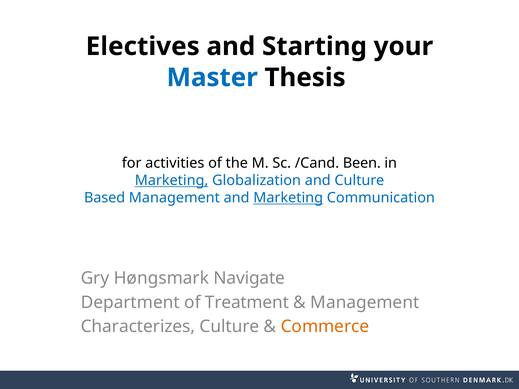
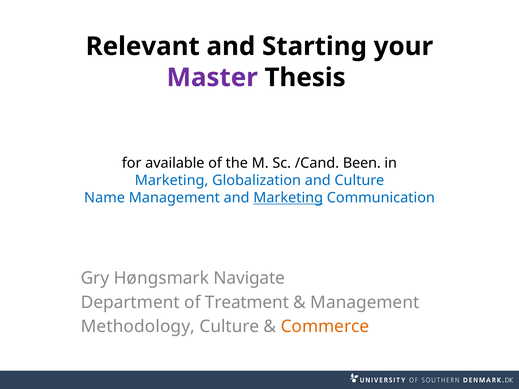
Electives: Electives -> Relevant
Master colour: blue -> purple
activities: activities -> available
Marketing at (172, 181) underline: present -> none
Based: Based -> Name
Characterizes: Characterizes -> Methodology
